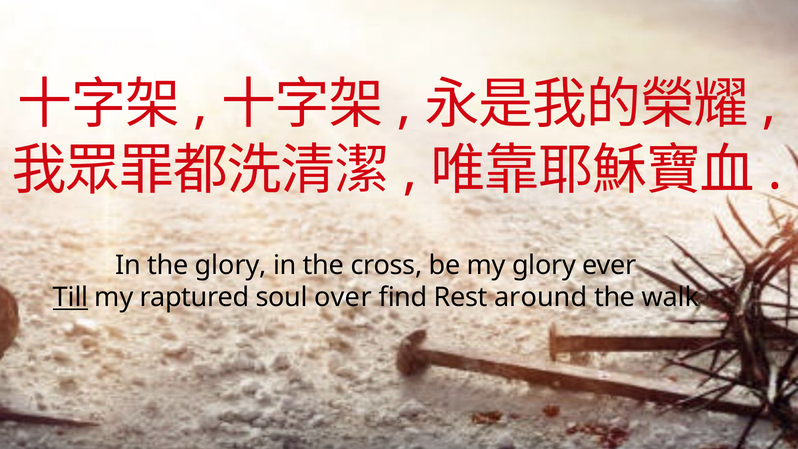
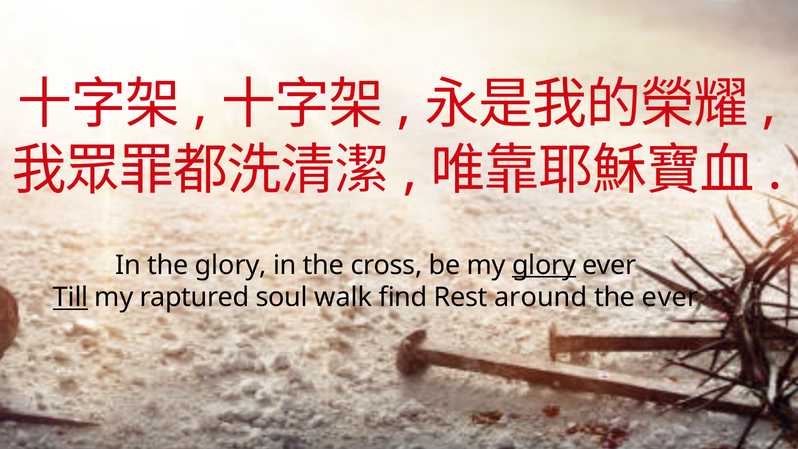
glory at (544, 265) underline: none -> present
over: over -> walk
the walk: walk -> ever
